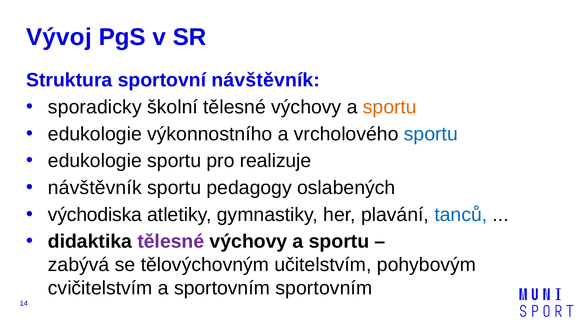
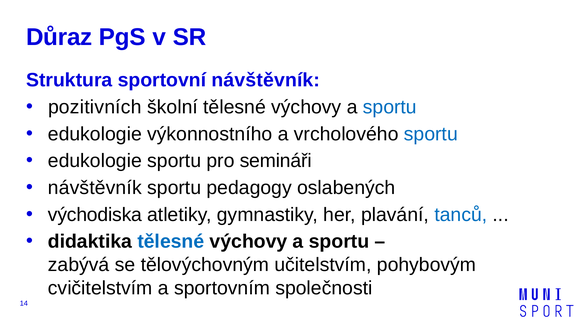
Vývoj: Vývoj -> Důraz
sporadicky: sporadicky -> pozitivních
sportu at (390, 107) colour: orange -> blue
realizuje: realizuje -> semináři
tělesné at (171, 242) colour: purple -> blue
sportovním sportovním: sportovním -> společnosti
